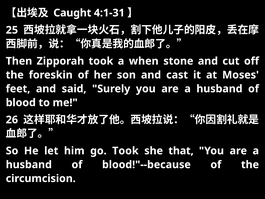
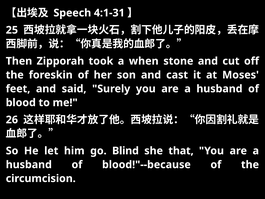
Caught: Caught -> Speech
go Took: Took -> Blind
